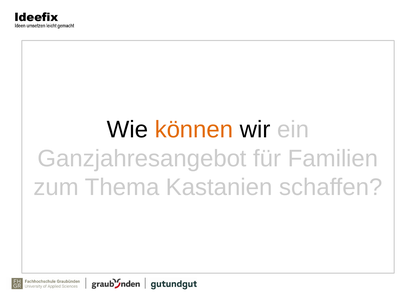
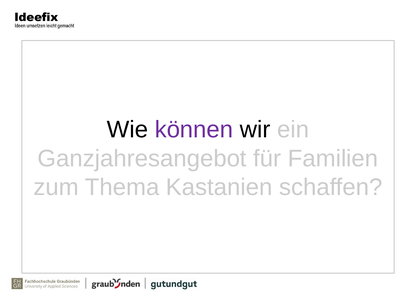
können colour: orange -> purple
